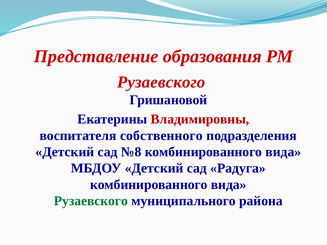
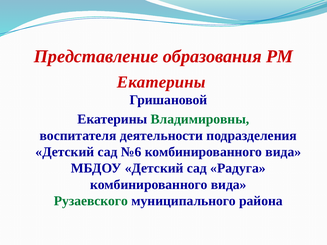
Рузаевского at (161, 82): Рузаевского -> Екатерины
Владимировны colour: red -> green
собственного: собственного -> деятельности
№8: №8 -> №6
